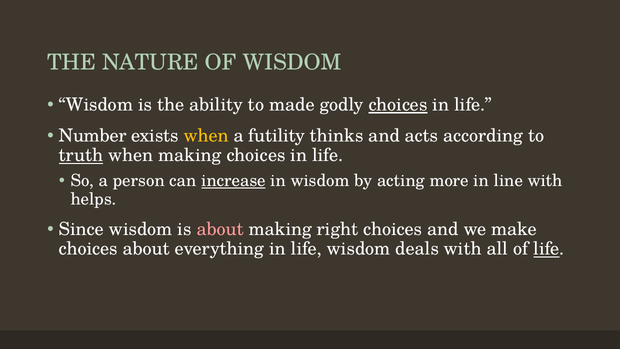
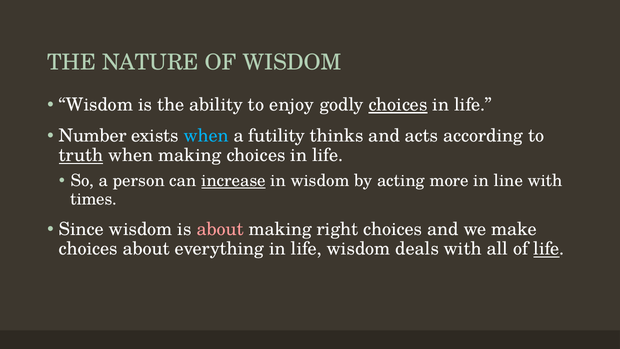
made: made -> enjoy
when at (206, 136) colour: yellow -> light blue
helps: helps -> times
